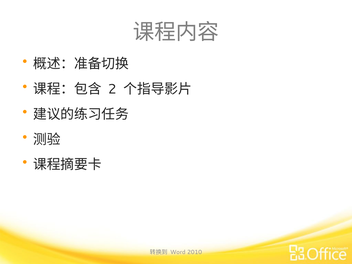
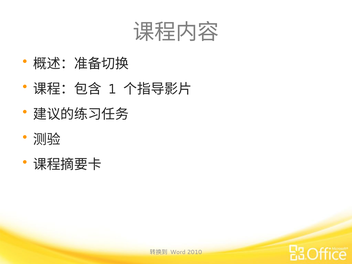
2: 2 -> 1
